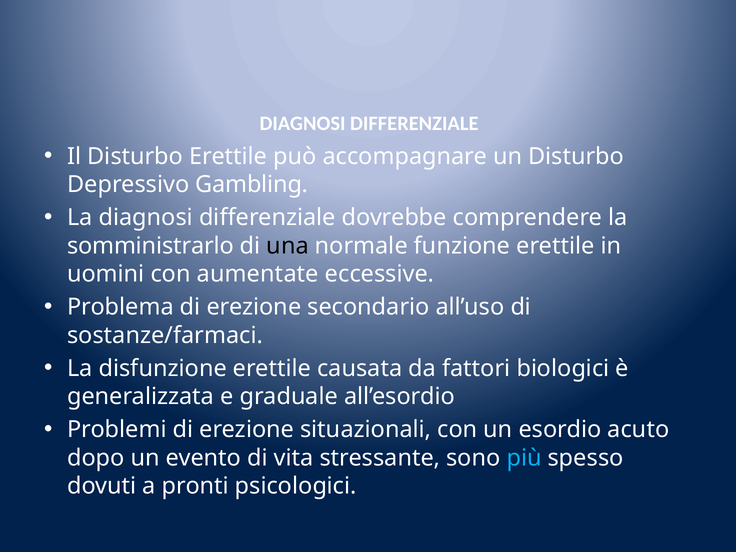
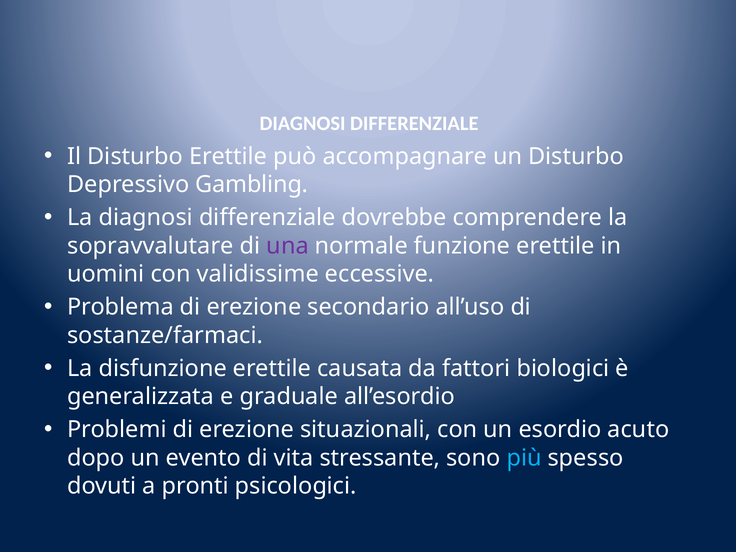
somministrarlo: somministrarlo -> sopravvalutare
una colour: black -> purple
aumentate: aumentate -> validissime
